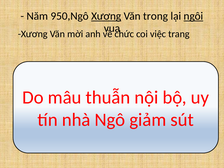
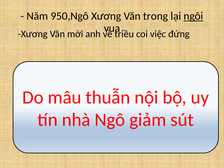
Xương at (106, 16) underline: present -> none
chức: chức -> triều
trang: trang -> đứng
